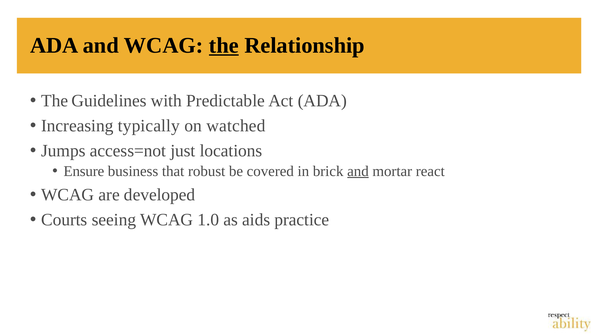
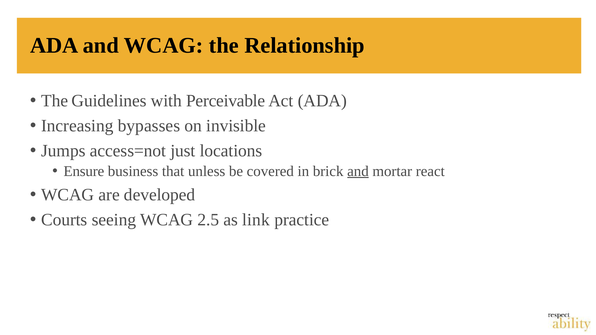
the at (224, 46) underline: present -> none
Predictable: Predictable -> Perceivable
typically: typically -> bypasses
watched: watched -> invisible
robust: robust -> unless
1.0: 1.0 -> 2.5
aids: aids -> link
